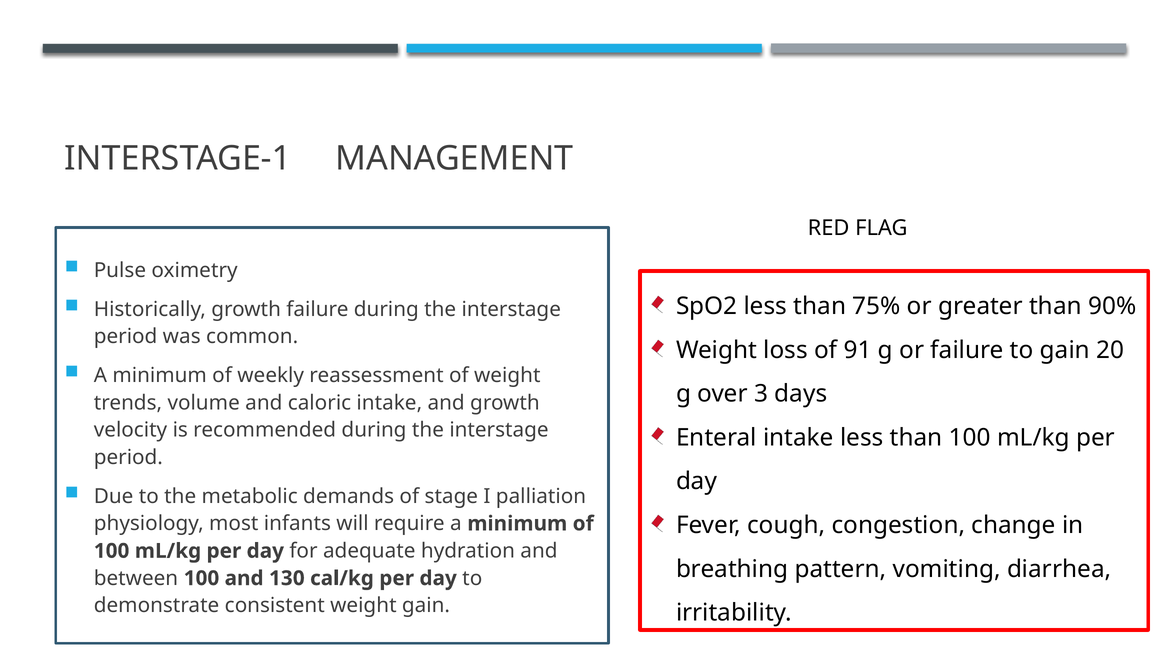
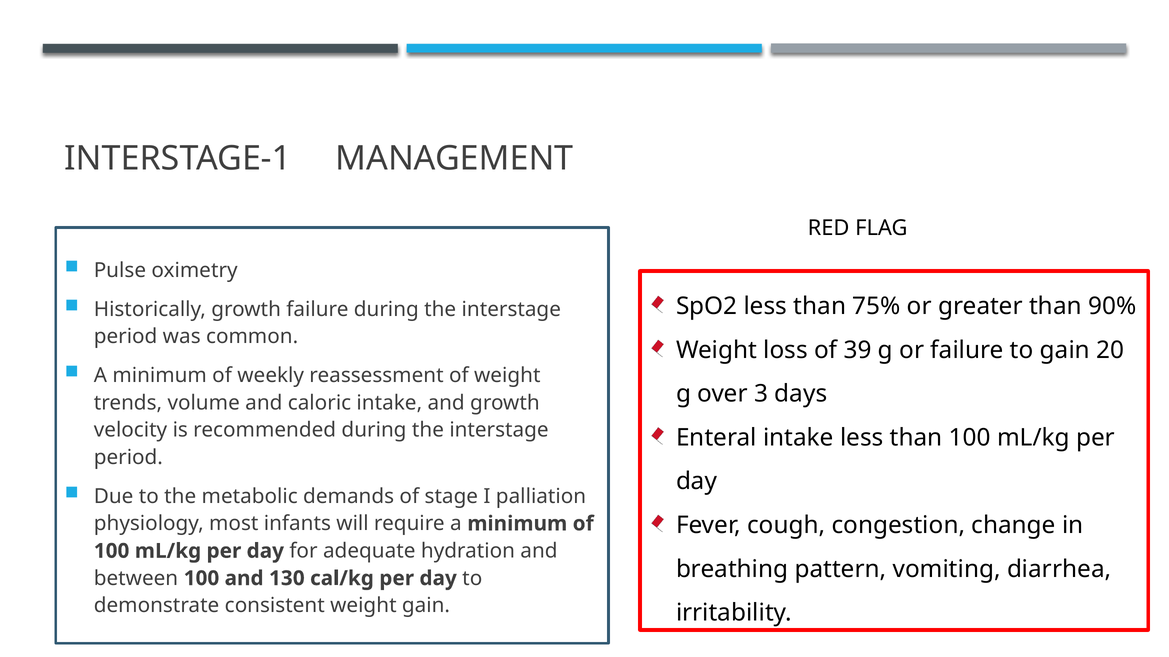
91: 91 -> 39
